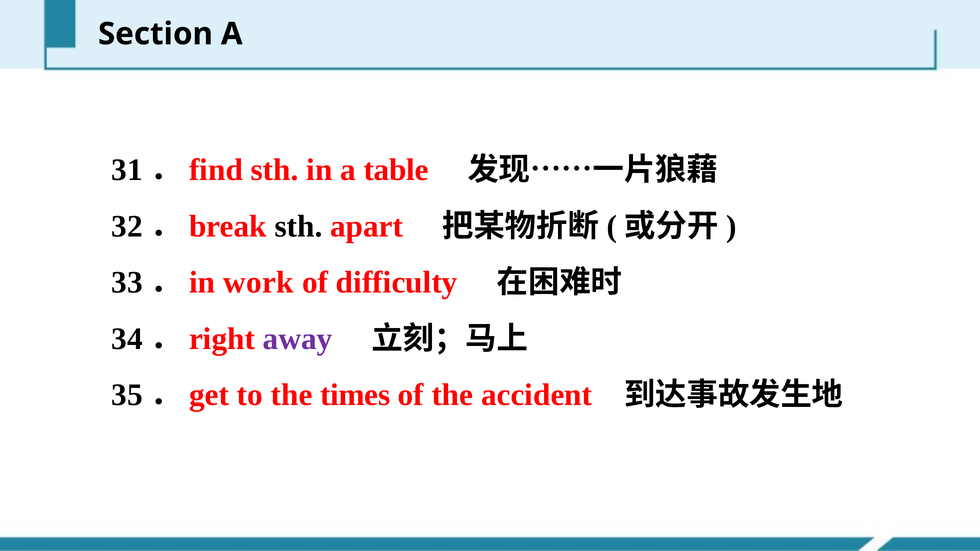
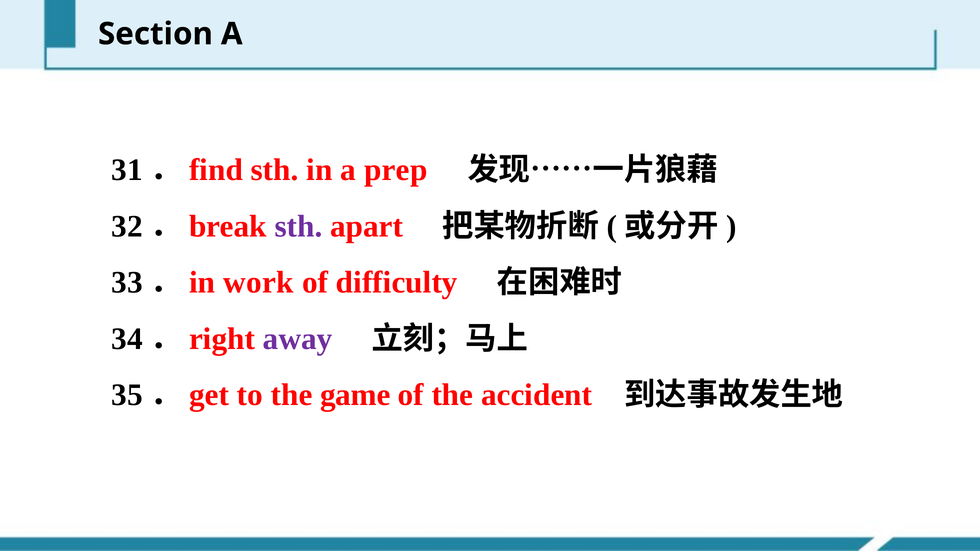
table: table -> prep
sth at (298, 226) colour: black -> purple
times: times -> game
